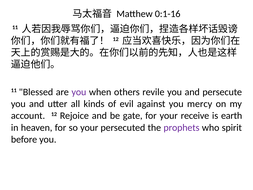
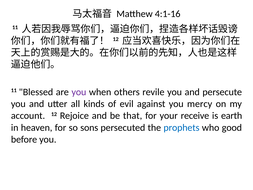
0:1-16: 0:1-16 -> 4:1-16
gate: gate -> that
so your: your -> sons
prophets colour: purple -> blue
spirit: spirit -> good
